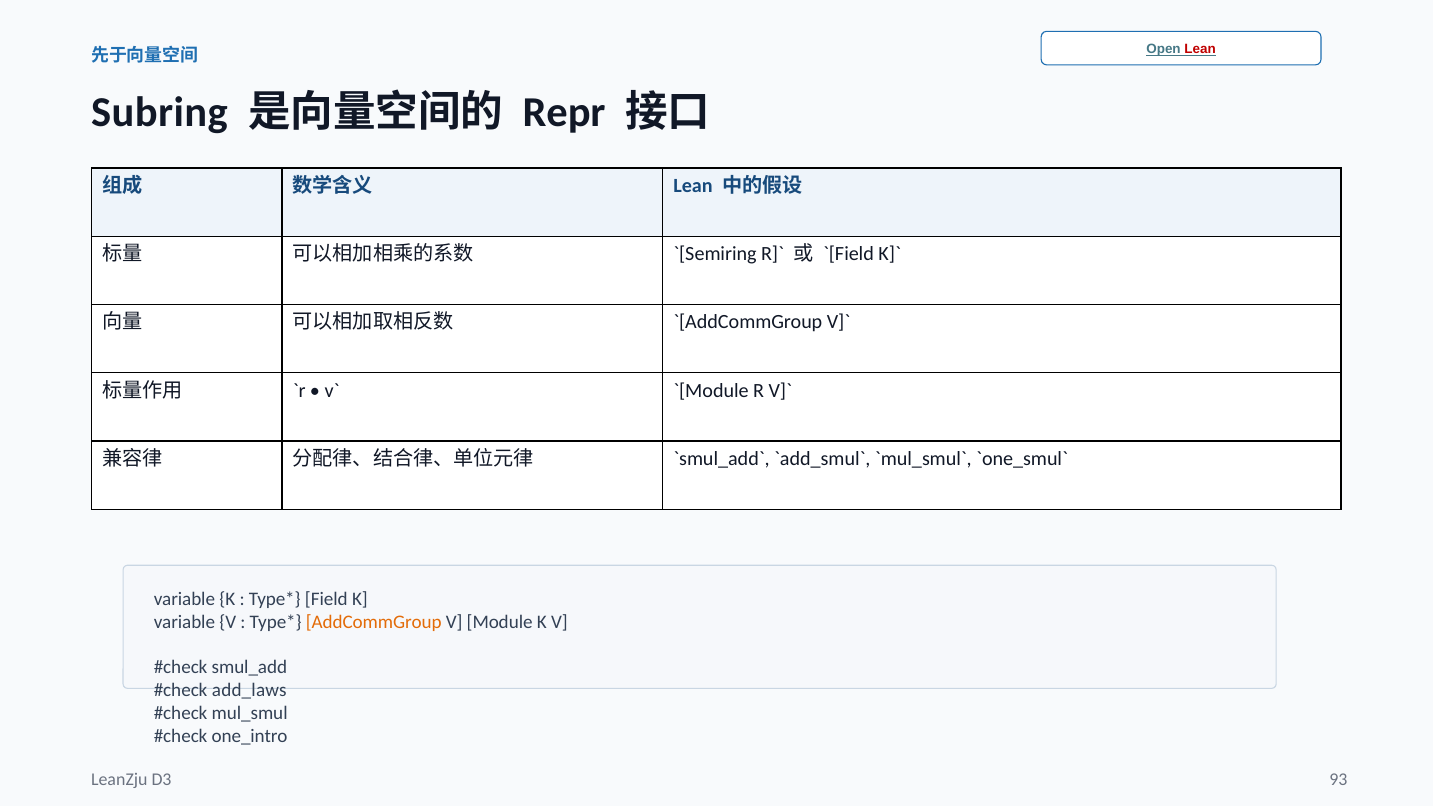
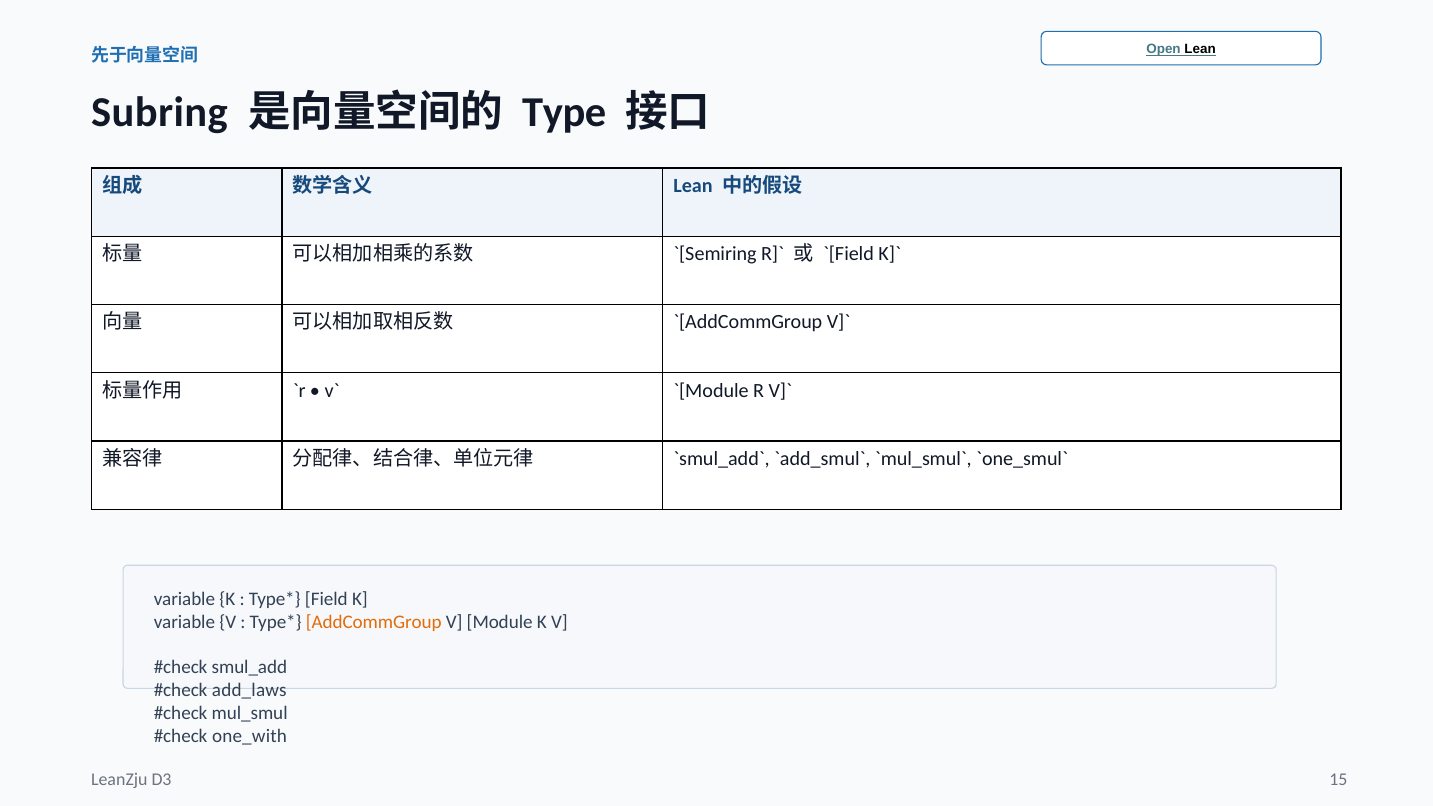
Lean at (1200, 49) colour: red -> black
Repr: Repr -> Type
one_intro: one_intro -> one_with
93: 93 -> 15
